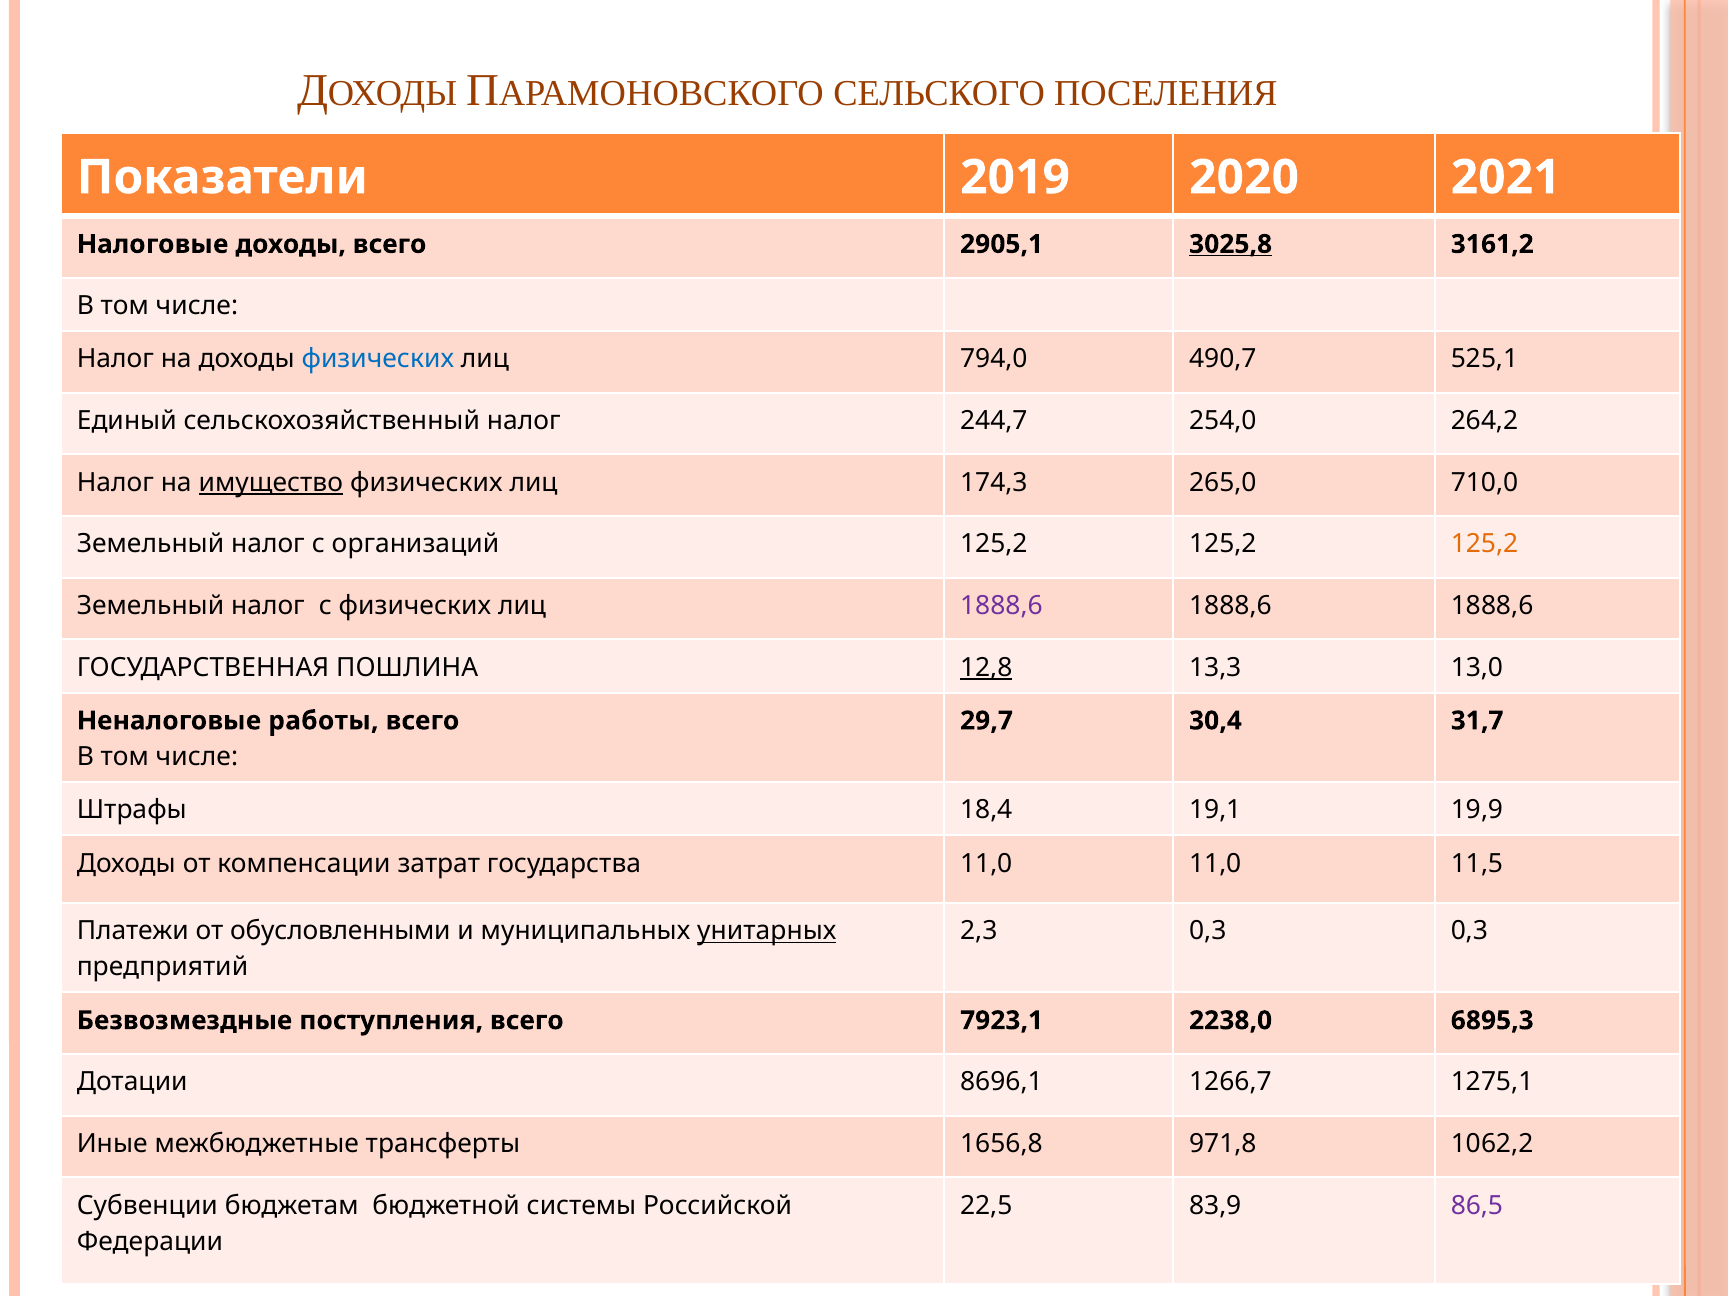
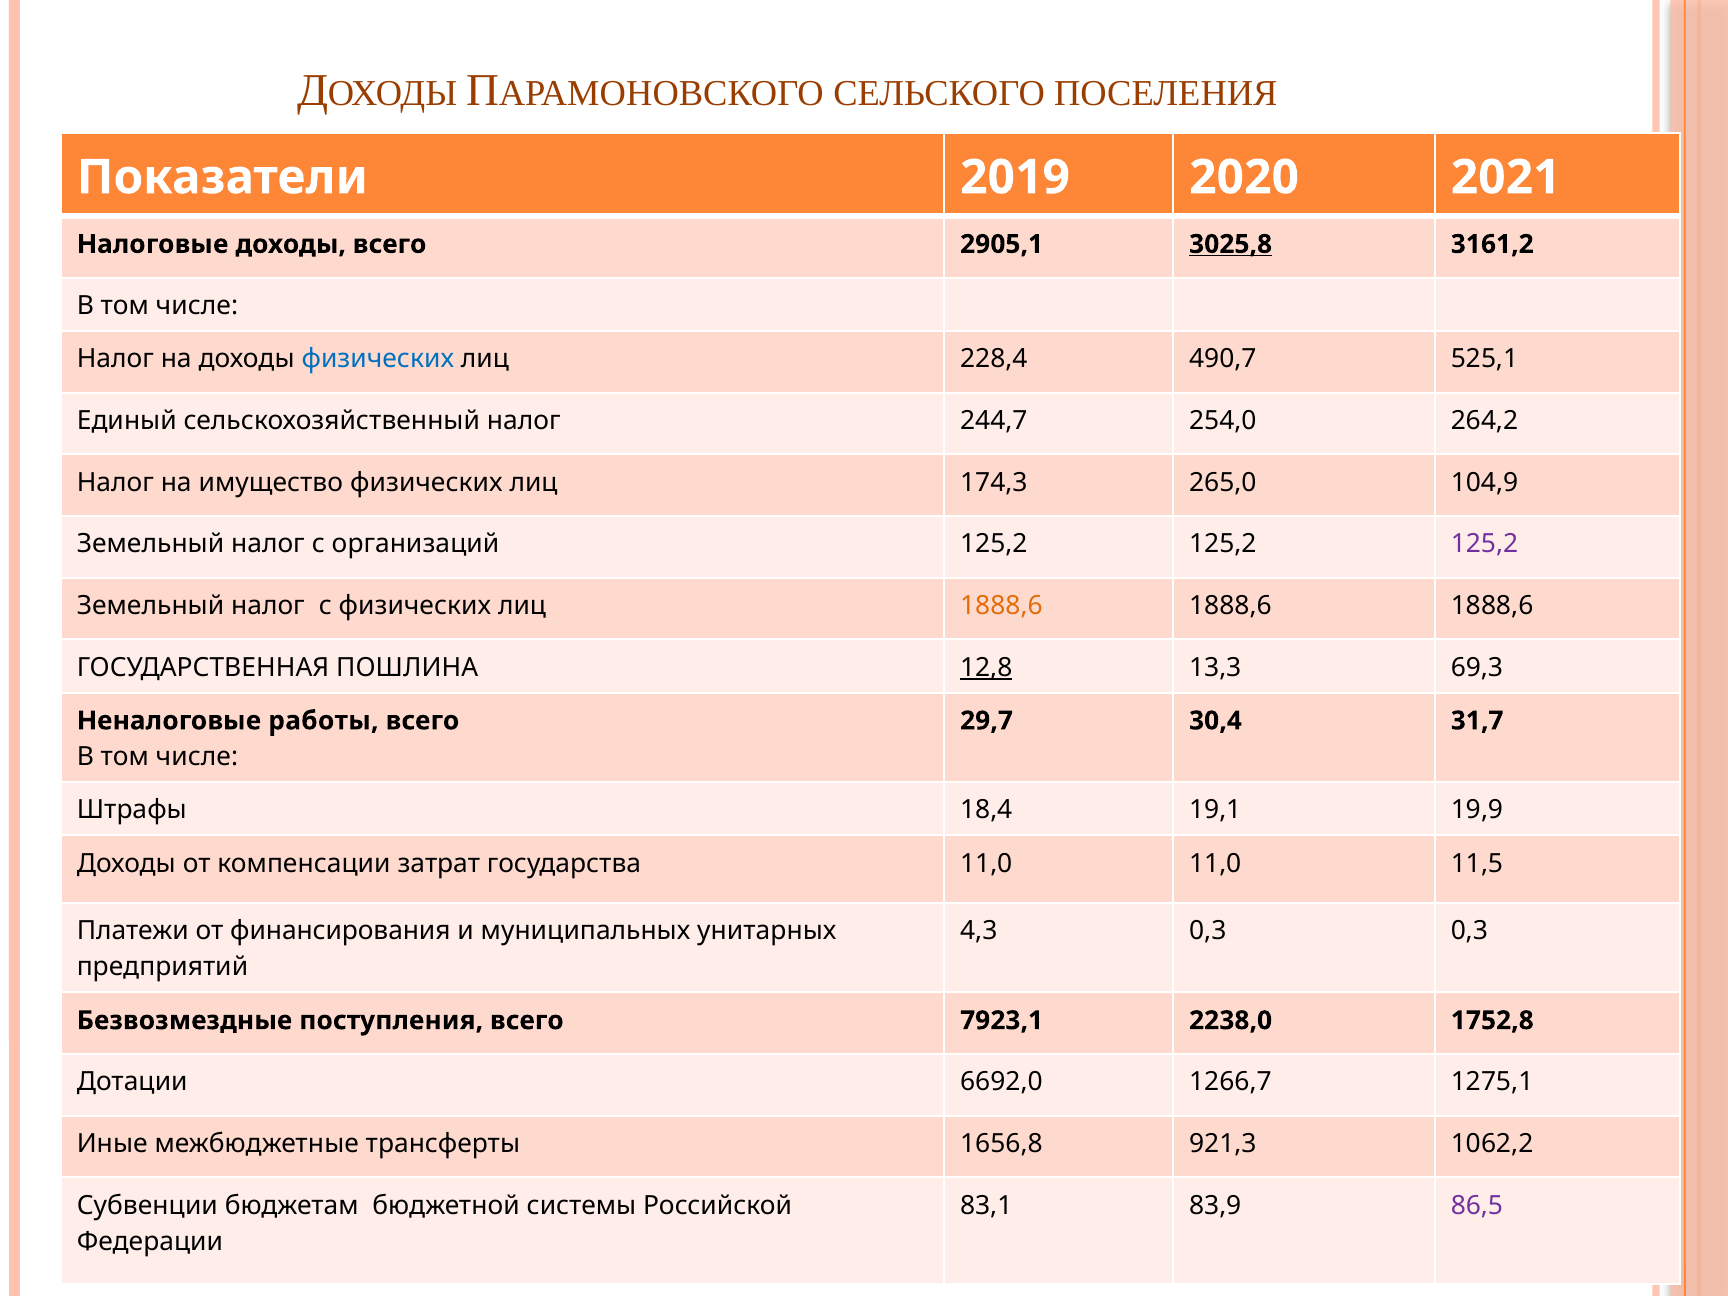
794,0: 794,0 -> 228,4
имущество underline: present -> none
710,0: 710,0 -> 104,9
125,2 at (1484, 544) colour: orange -> purple
1888,6 at (1001, 606) colour: purple -> orange
13,0: 13,0 -> 69,3
обусловленными: обусловленными -> финансирования
унитарных underline: present -> none
2,3: 2,3 -> 4,3
6895,3: 6895,3 -> 1752,8
8696,1: 8696,1 -> 6692,0
971,8: 971,8 -> 921,3
22,5: 22,5 -> 83,1
